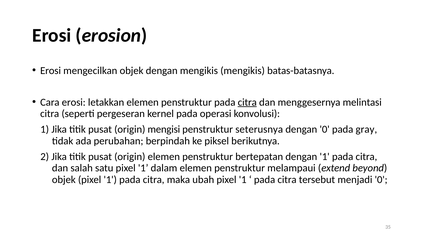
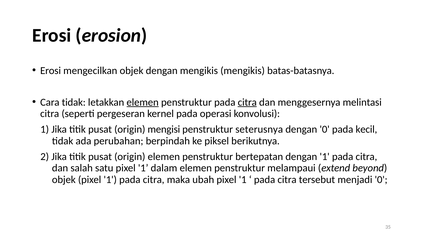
Cara erosi: erosi -> tidak
elemen at (143, 102) underline: none -> present
gray: gray -> kecil
